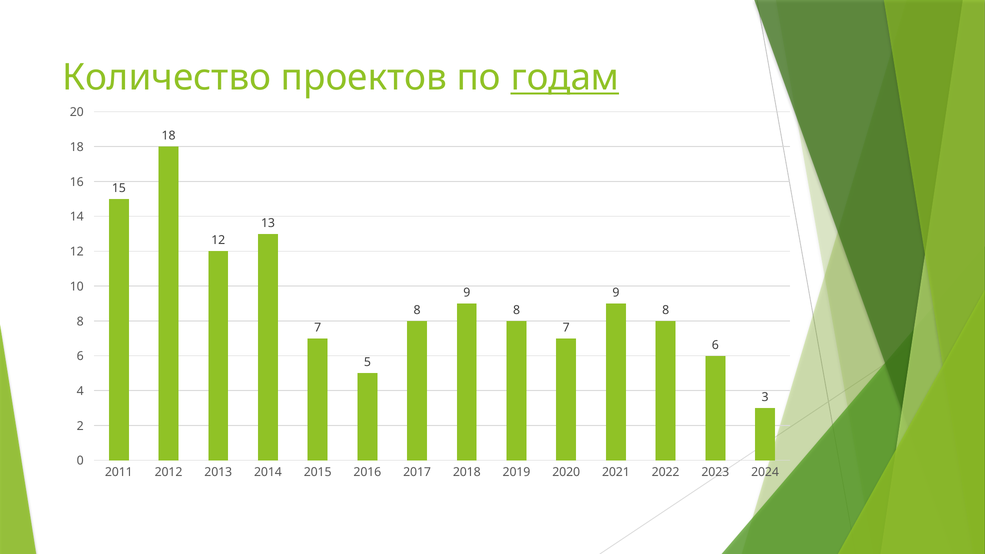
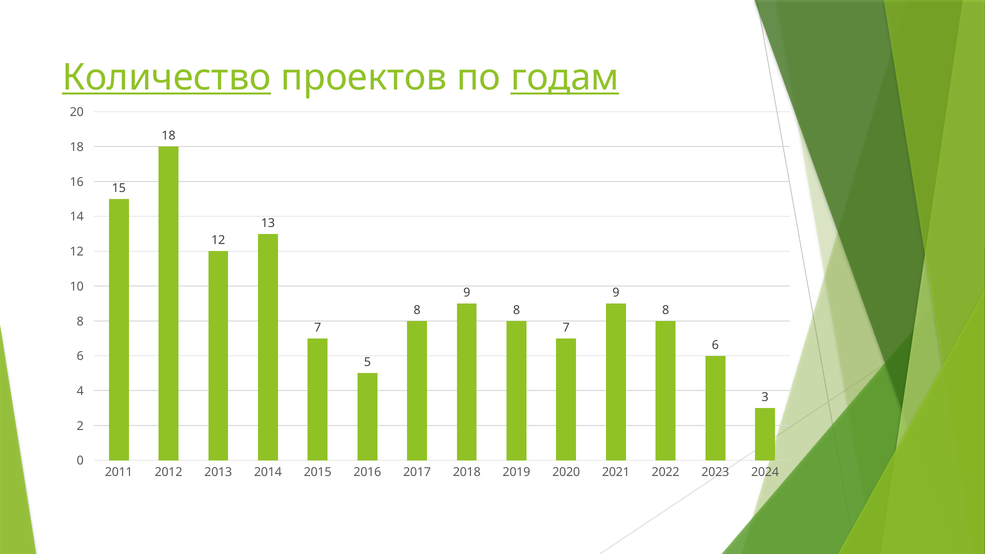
Количество underline: none -> present
